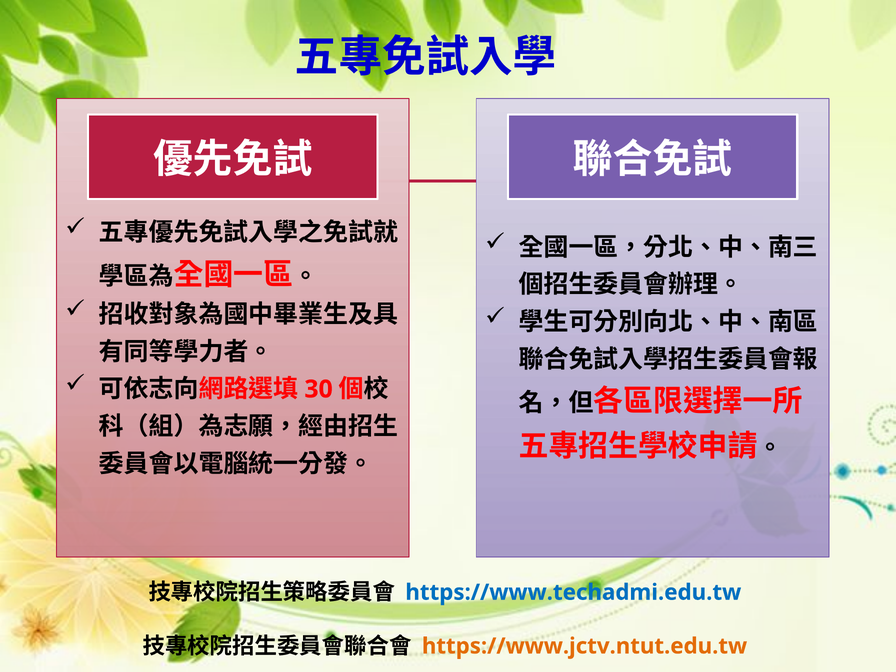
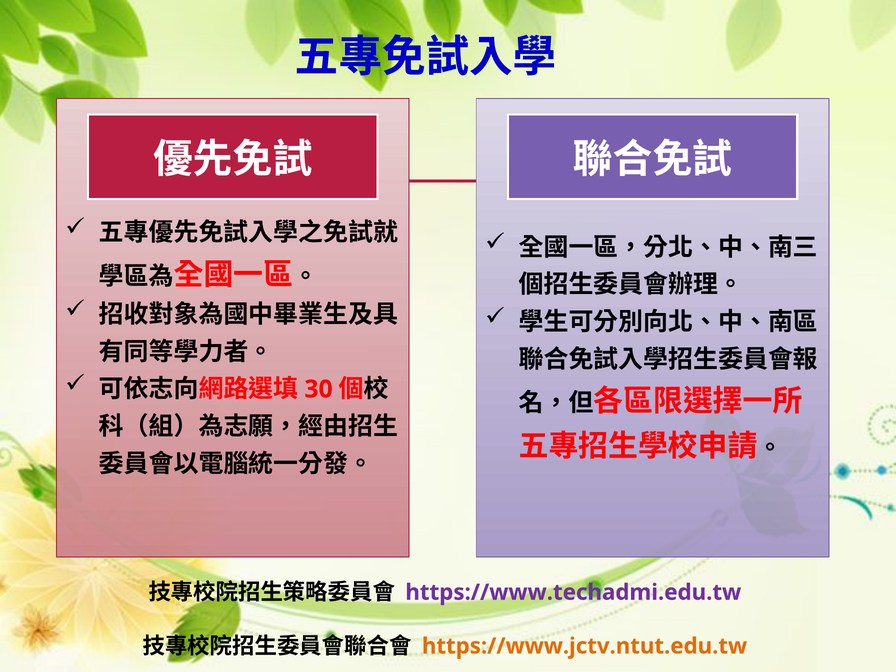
https://www.techadmi.edu.tw colour: blue -> purple
